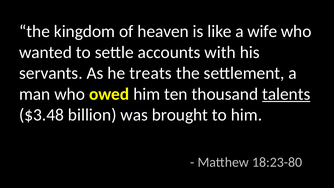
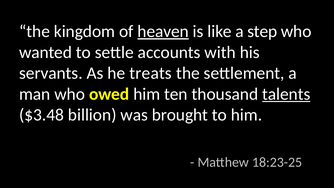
heaven underline: none -> present
wife: wife -> step
18:23-80: 18:23-80 -> 18:23-25
